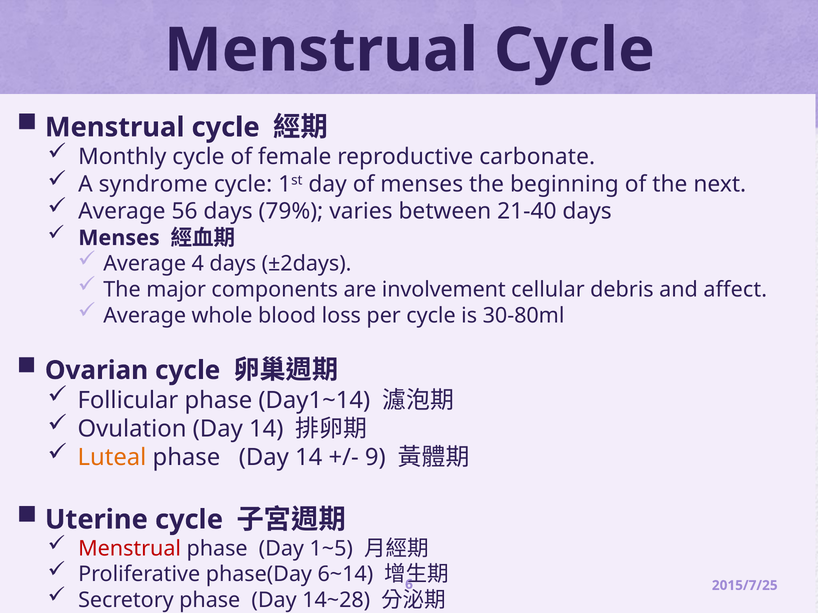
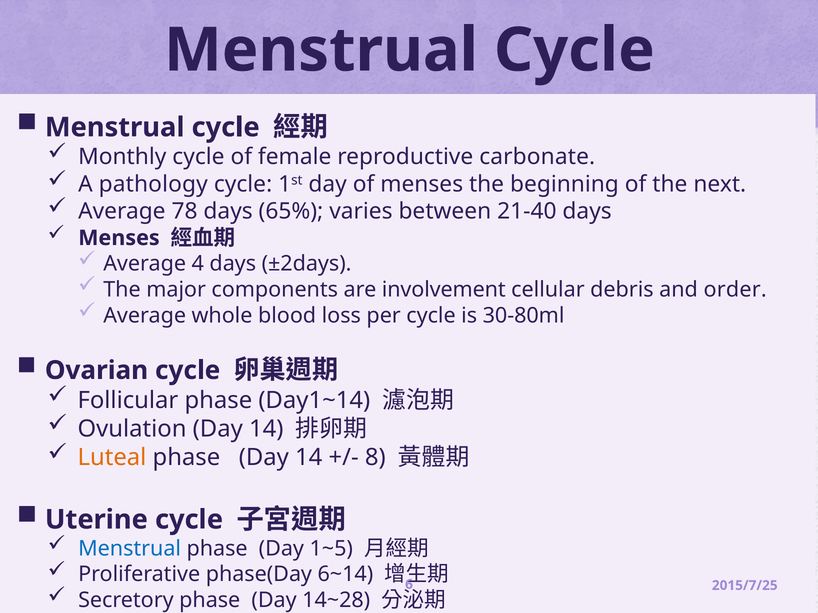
syndrome: syndrome -> pathology
56: 56 -> 78
79%: 79% -> 65%
affect: affect -> order
9: 9 -> 8
Menstrual at (130, 549) colour: red -> blue
